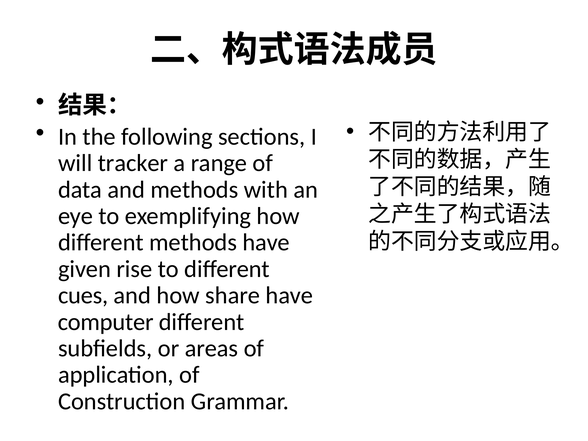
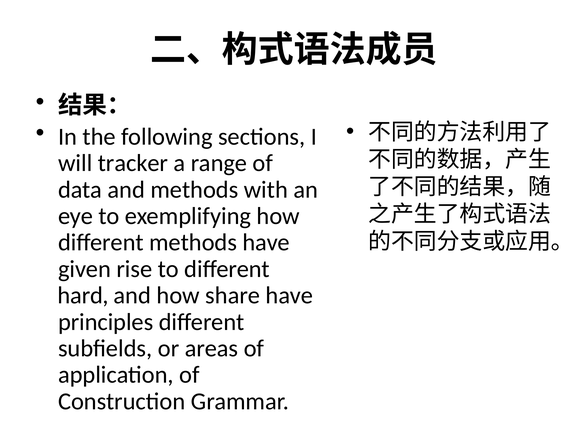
cues: cues -> hard
computer: computer -> principles
